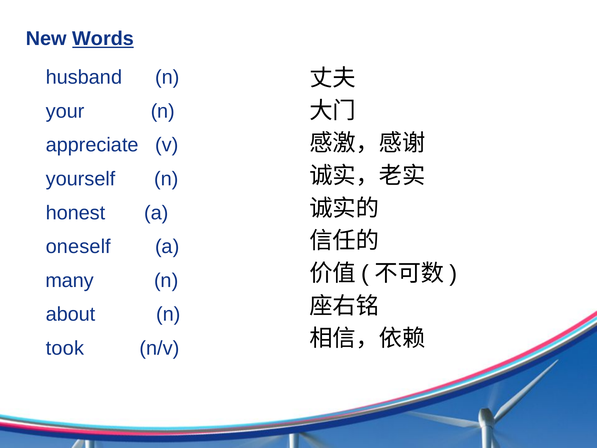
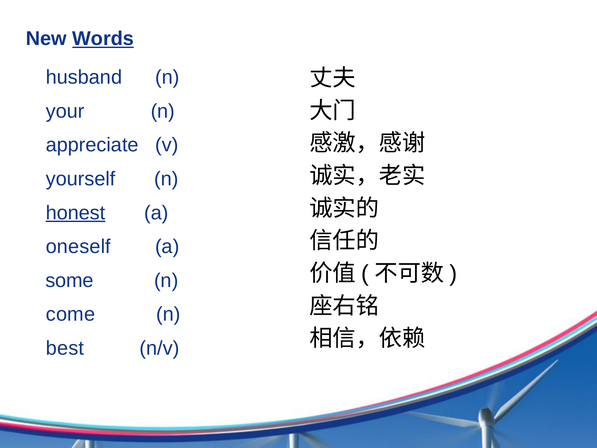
honest underline: none -> present
many: many -> some
about: about -> come
took: took -> best
